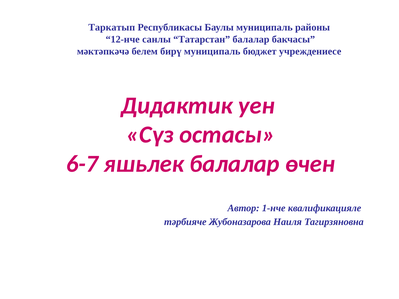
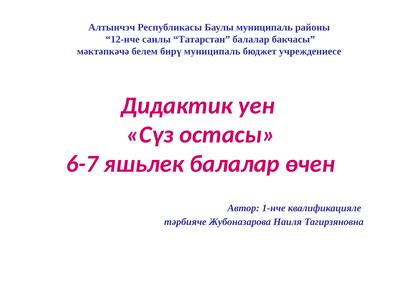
Таркатып: Таркатып -> Алтынчэч
